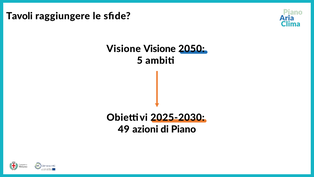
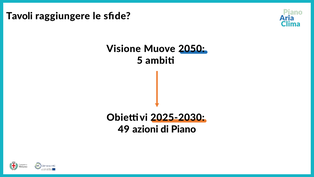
Visione Visione: Visione -> Muove
